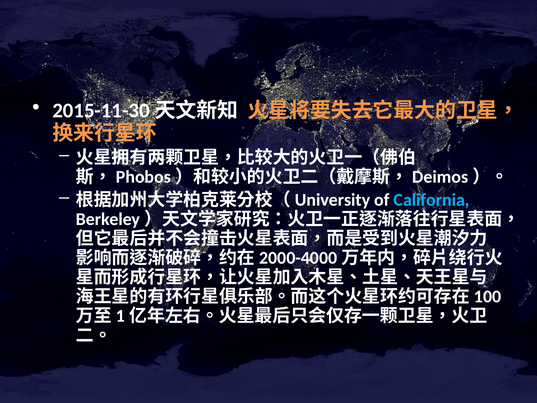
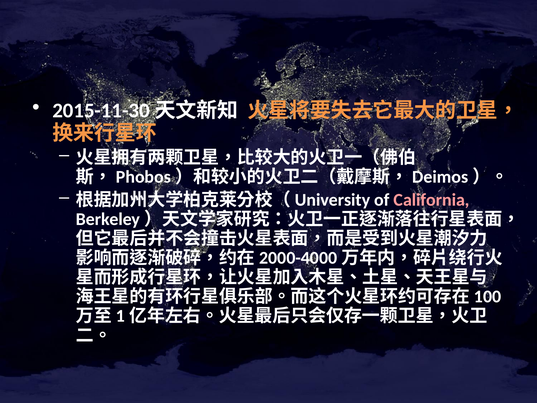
California colour: light blue -> pink
